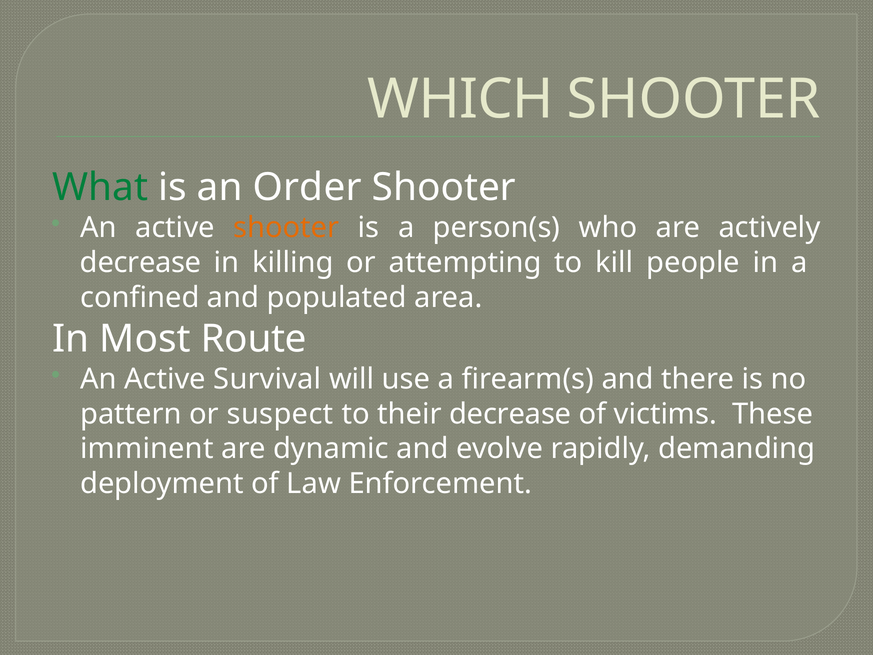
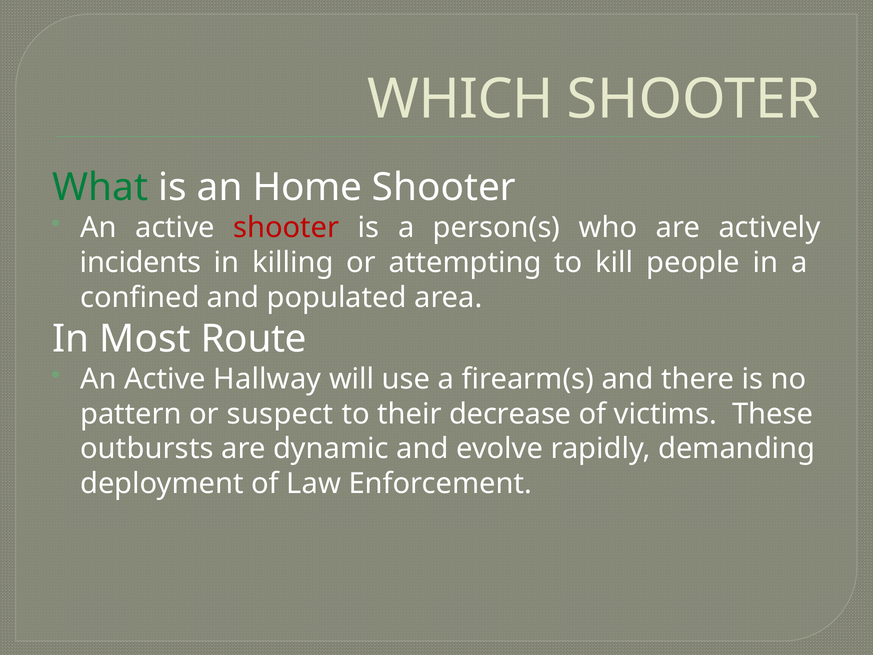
Order: Order -> Home
shooter at (286, 228) colour: orange -> red
decrease at (141, 262): decrease -> incidents
Survival: Survival -> Hallway
imminent: imminent -> outbursts
